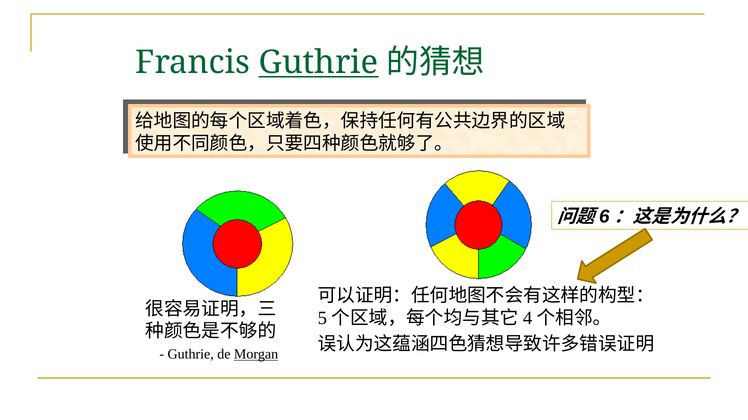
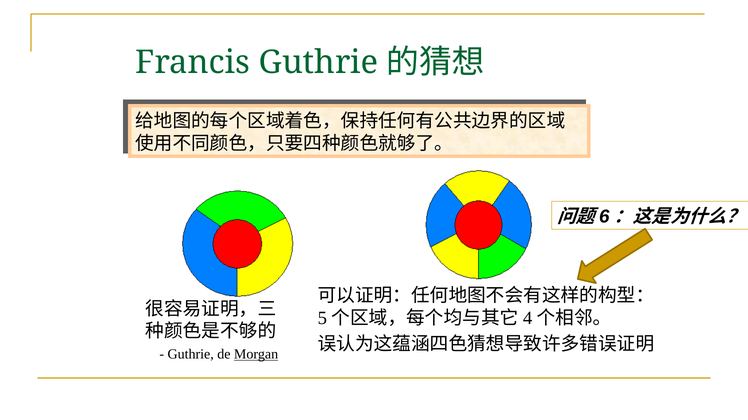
Guthrie at (319, 63) underline: present -> none
